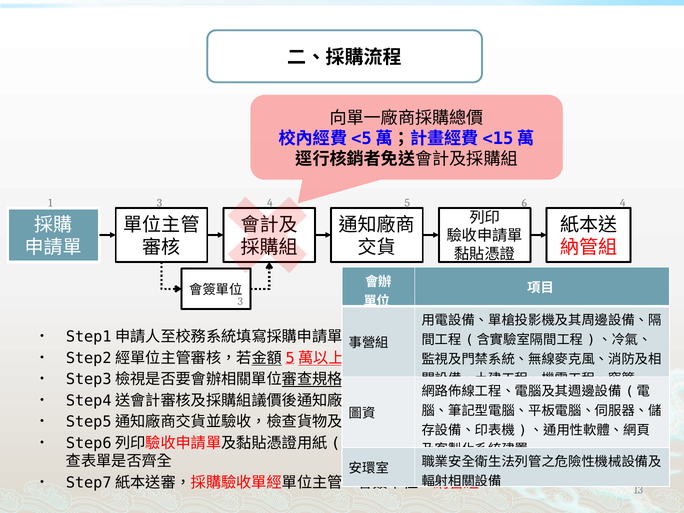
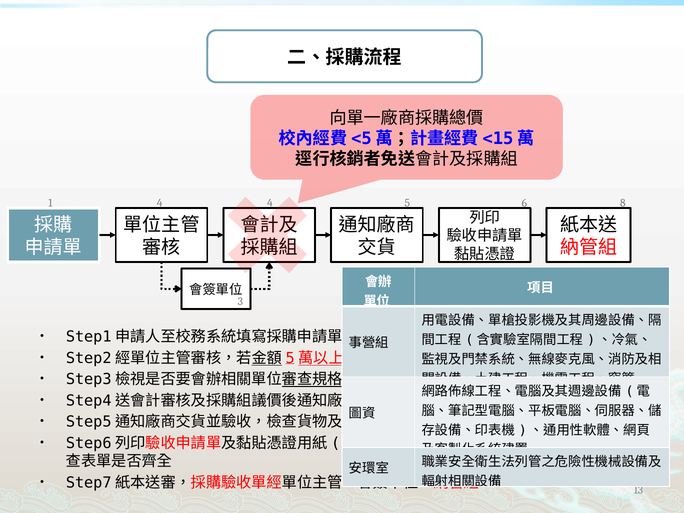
1 3: 3 -> 4
4 at (623, 203): 4 -> 8
